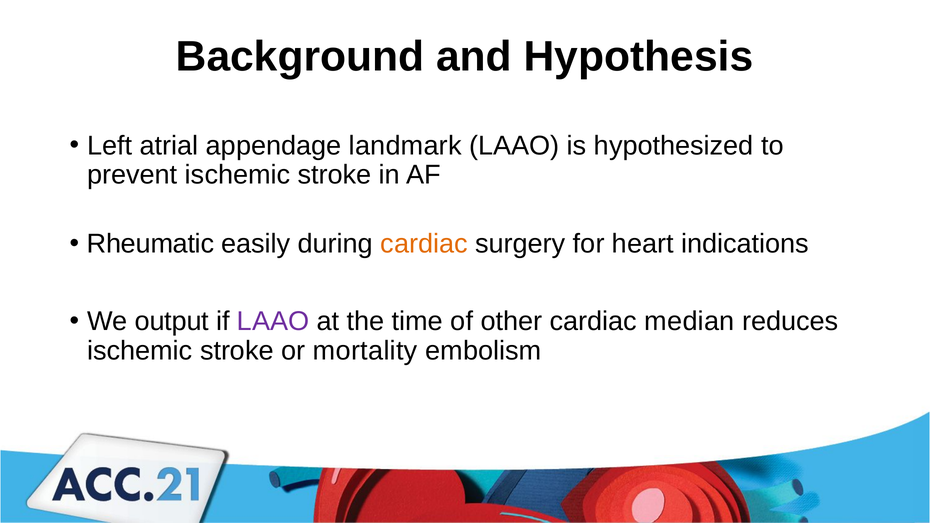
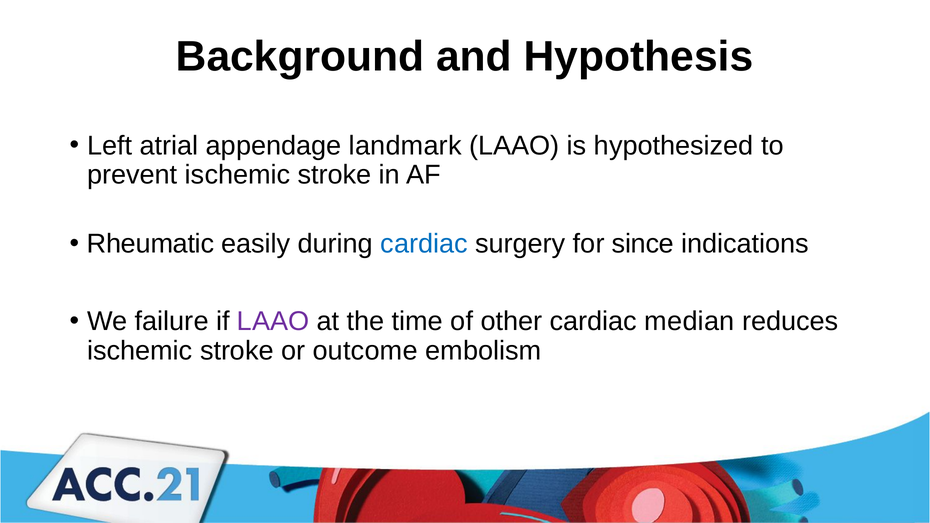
cardiac at (424, 244) colour: orange -> blue
heart: heart -> since
output: output -> failure
mortality: mortality -> outcome
